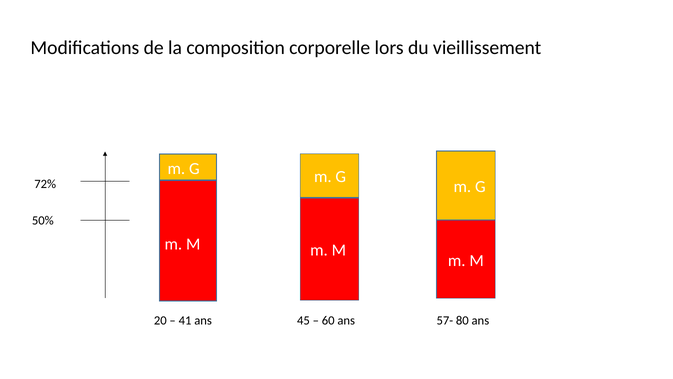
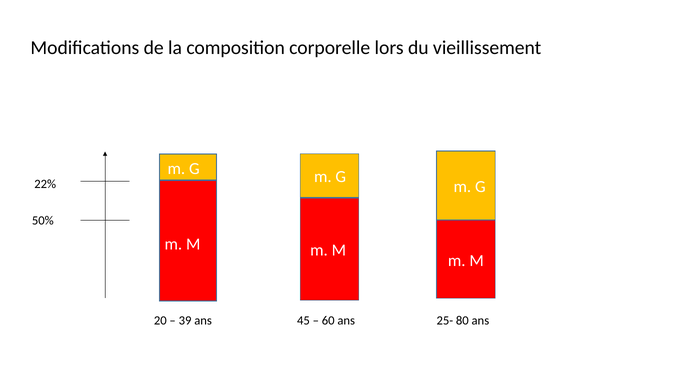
72%: 72% -> 22%
41: 41 -> 39
57-: 57- -> 25-
